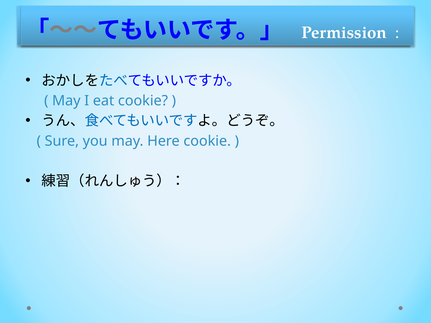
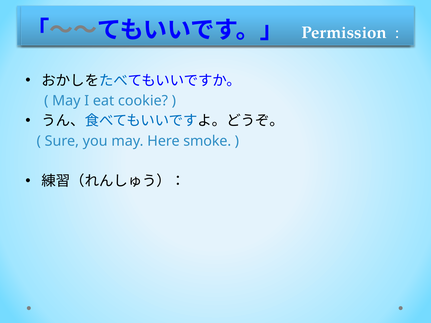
Here cookie: cookie -> smoke
